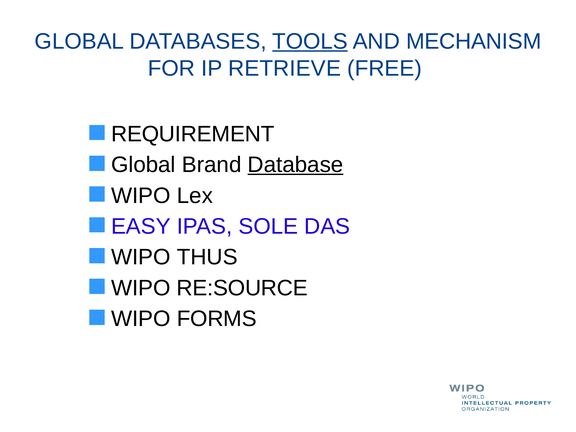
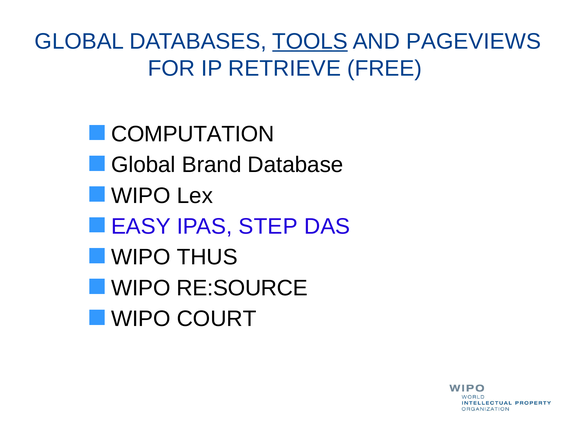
MECHANISM: MECHANISM -> PAGEVIEWS
REQUIREMENT: REQUIREMENT -> COMPUTATION
Database underline: present -> none
SOLE: SOLE -> STEP
FORMS: FORMS -> COURT
